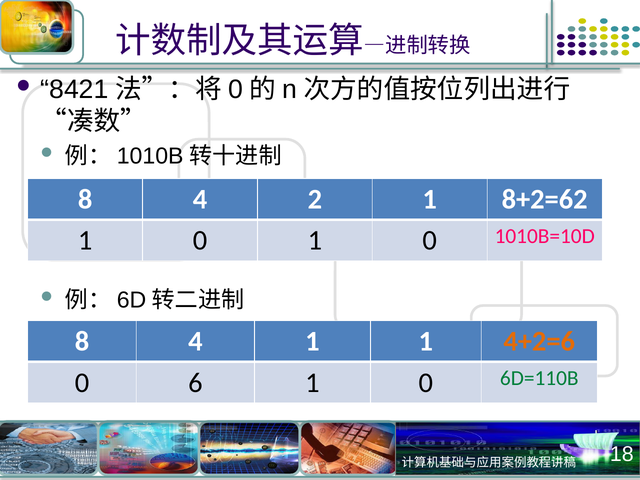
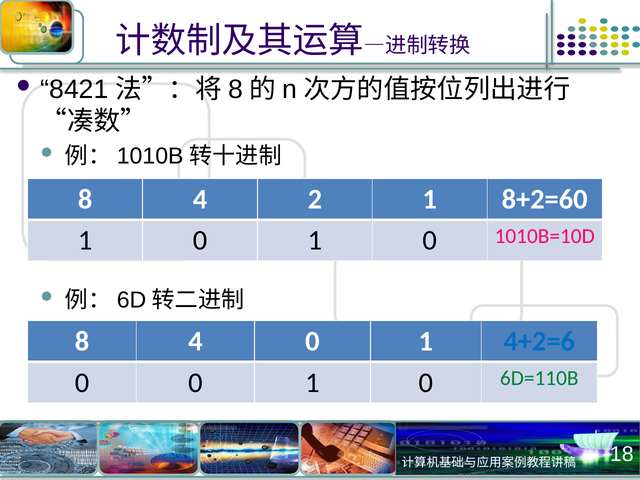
0 at (236, 90): 0 -> 8
8+2=62: 8+2=62 -> 8+2=60
4 1: 1 -> 0
4+2=6 colour: orange -> blue
0 6: 6 -> 0
